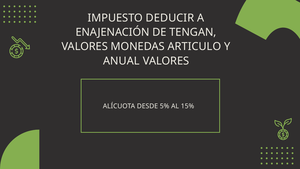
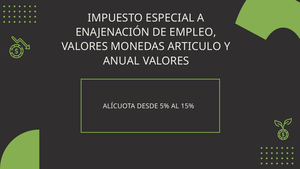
DEDUCIR: DEDUCIR -> ESPECIAL
TENGAN: TENGAN -> EMPLEO
